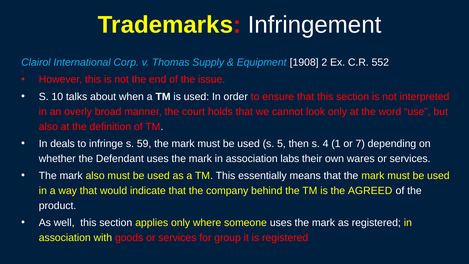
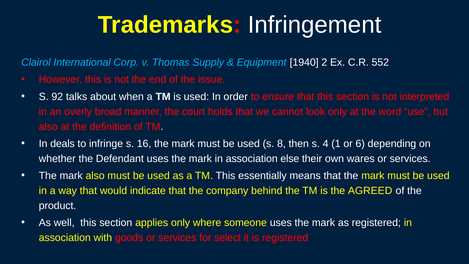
1908: 1908 -> 1940
10: 10 -> 92
59: 59 -> 16
5: 5 -> 8
7: 7 -> 6
labs: labs -> else
group: group -> select
